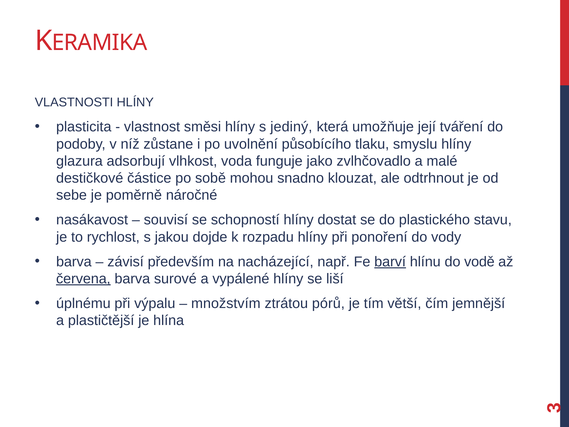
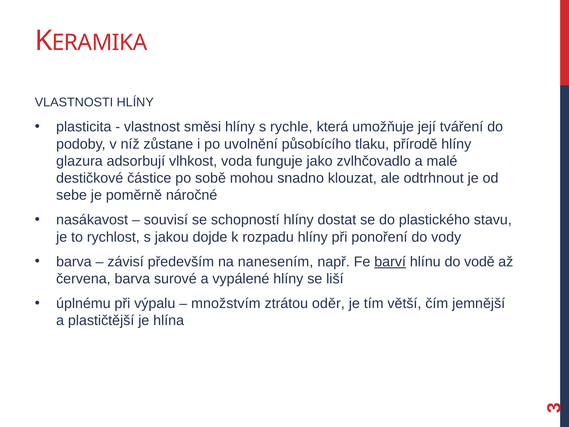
jediný: jediný -> rychle
smyslu: smyslu -> přírodě
nacházející: nacházející -> nanesením
červena underline: present -> none
pórů: pórů -> oděr
